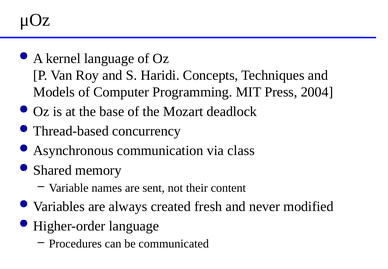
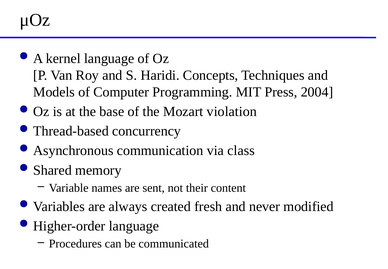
deadlock: deadlock -> violation
